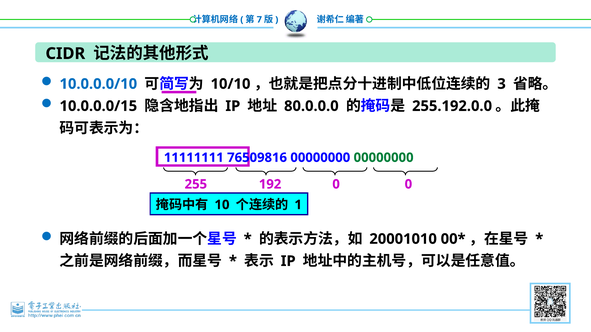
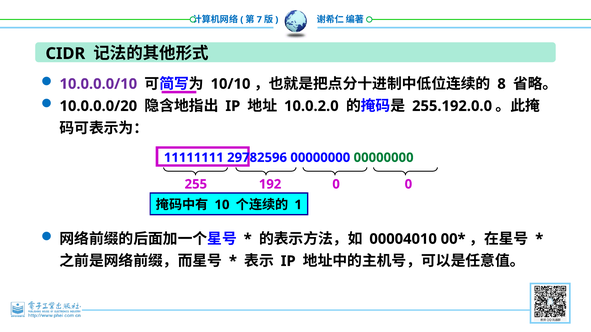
10.0.0.0/10 colour: blue -> purple
3: 3 -> 8
10.0.0.0/15: 10.0.0.0/15 -> 10.0.0.0/20
80.0.0.0: 80.0.0.0 -> 10.0.2.0
76509816: 76509816 -> 29782596
20001010: 20001010 -> 00004010
